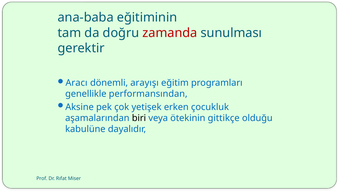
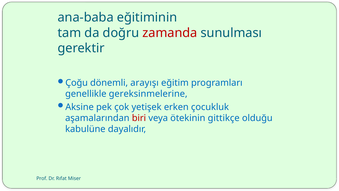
Aracı: Aracı -> Çoğu
performansından: performansından -> gereksinmelerine
biri colour: black -> red
